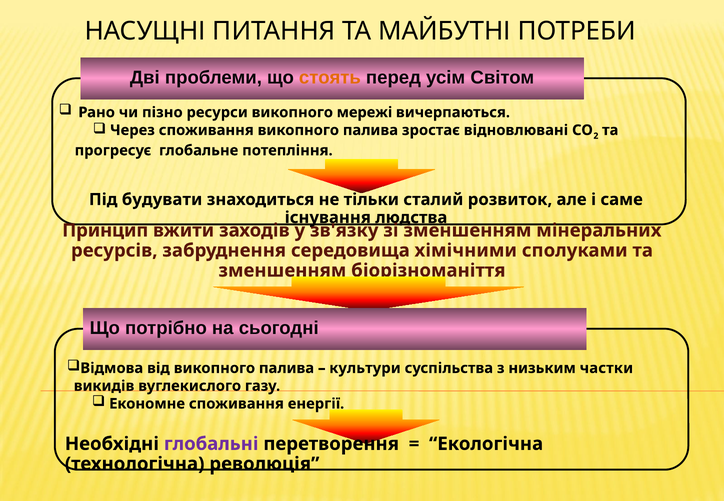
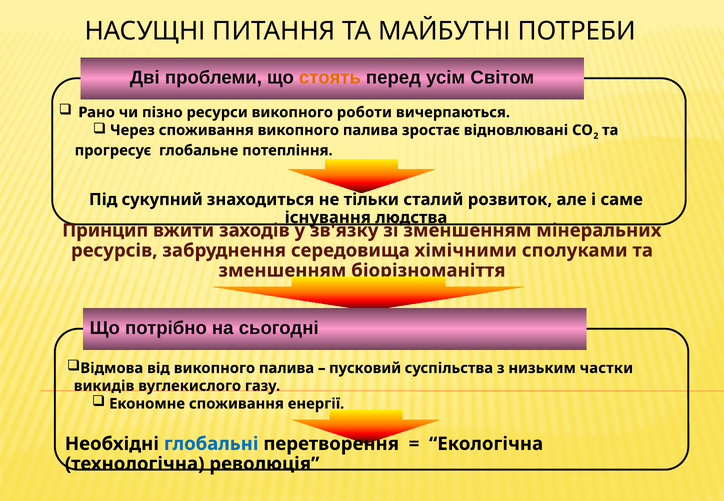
мережі: мережі -> роботи
будувати: будувати -> сукупний
культури: культури -> пусковий
глобальні colour: purple -> blue
